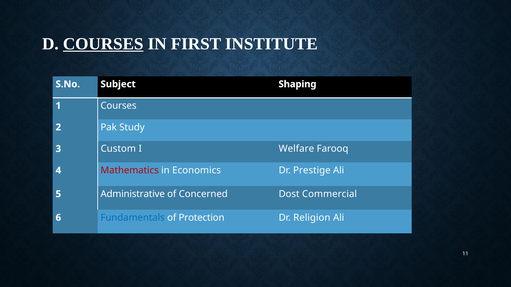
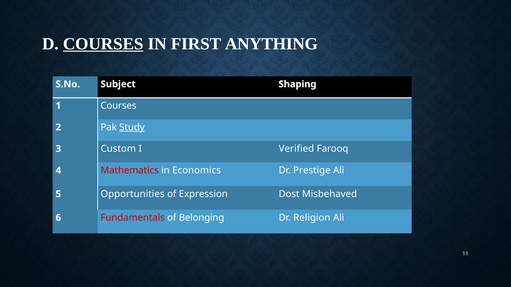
INSTITUTE: INSTITUTE -> ANYTHING
Study underline: none -> present
Welfare: Welfare -> Verified
Administrative: Administrative -> Opportunities
Concerned: Concerned -> Expression
Commercial: Commercial -> Misbehaved
Fundamentals colour: blue -> red
Protection: Protection -> Belonging
